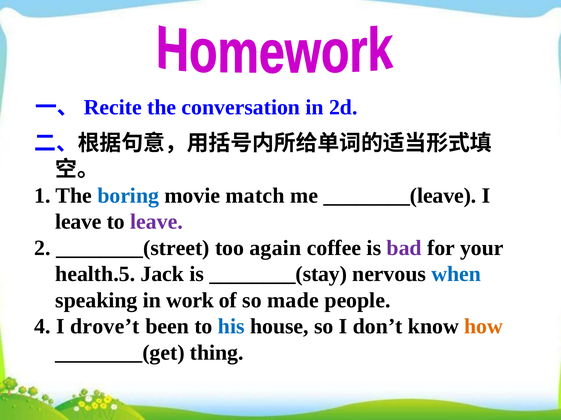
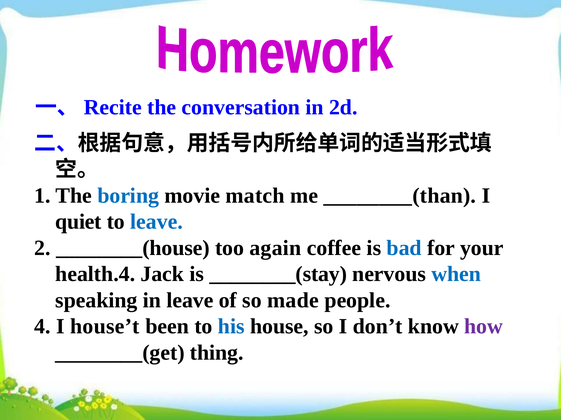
________(leave: ________(leave -> ________(than
leave at (78, 222): leave -> quiet
leave at (157, 222) colour: purple -> blue
________(street: ________(street -> ________(house
bad colour: purple -> blue
health.5: health.5 -> health.4
in work: work -> leave
drove’t: drove’t -> house’t
how colour: orange -> purple
